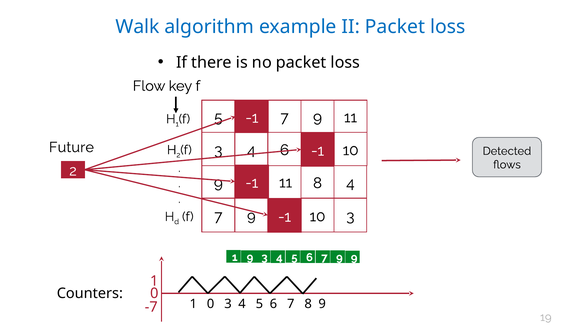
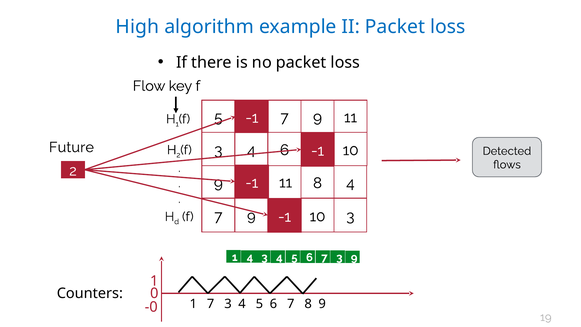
Walk: Walk -> High
1 9: 9 -> 4
6 7 9: 9 -> 3
1 0: 0 -> 7
-7: -7 -> -0
